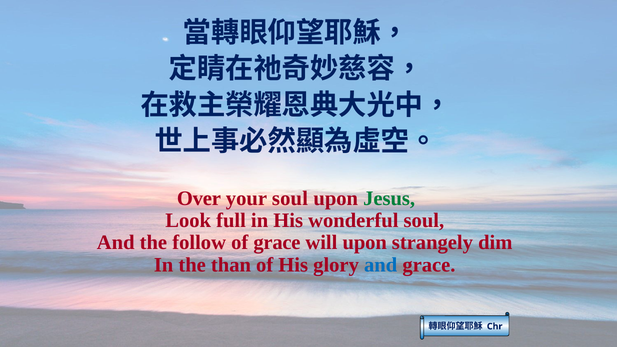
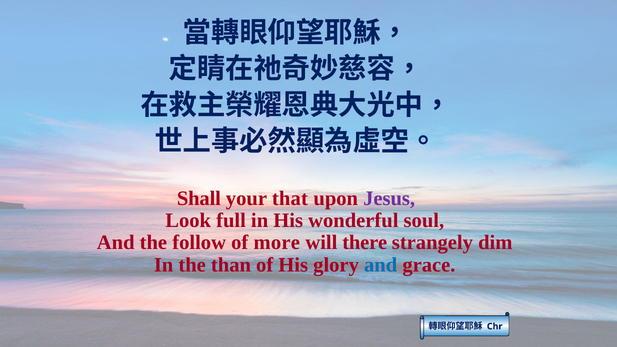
Over: Over -> Shall
your soul: soul -> that
Jesus colour: green -> purple
of grace: grace -> more
will upon: upon -> there
